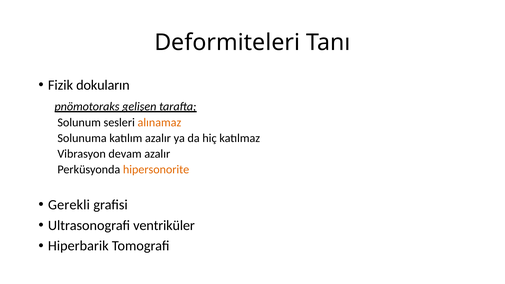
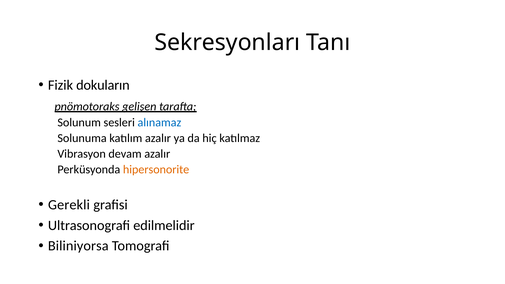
Deformiteleri: Deformiteleri -> Sekresyonları
alınamaz colour: orange -> blue
ventriküler: ventriküler -> edilmelidir
Hiperbarik: Hiperbarik -> Biliniyorsa
